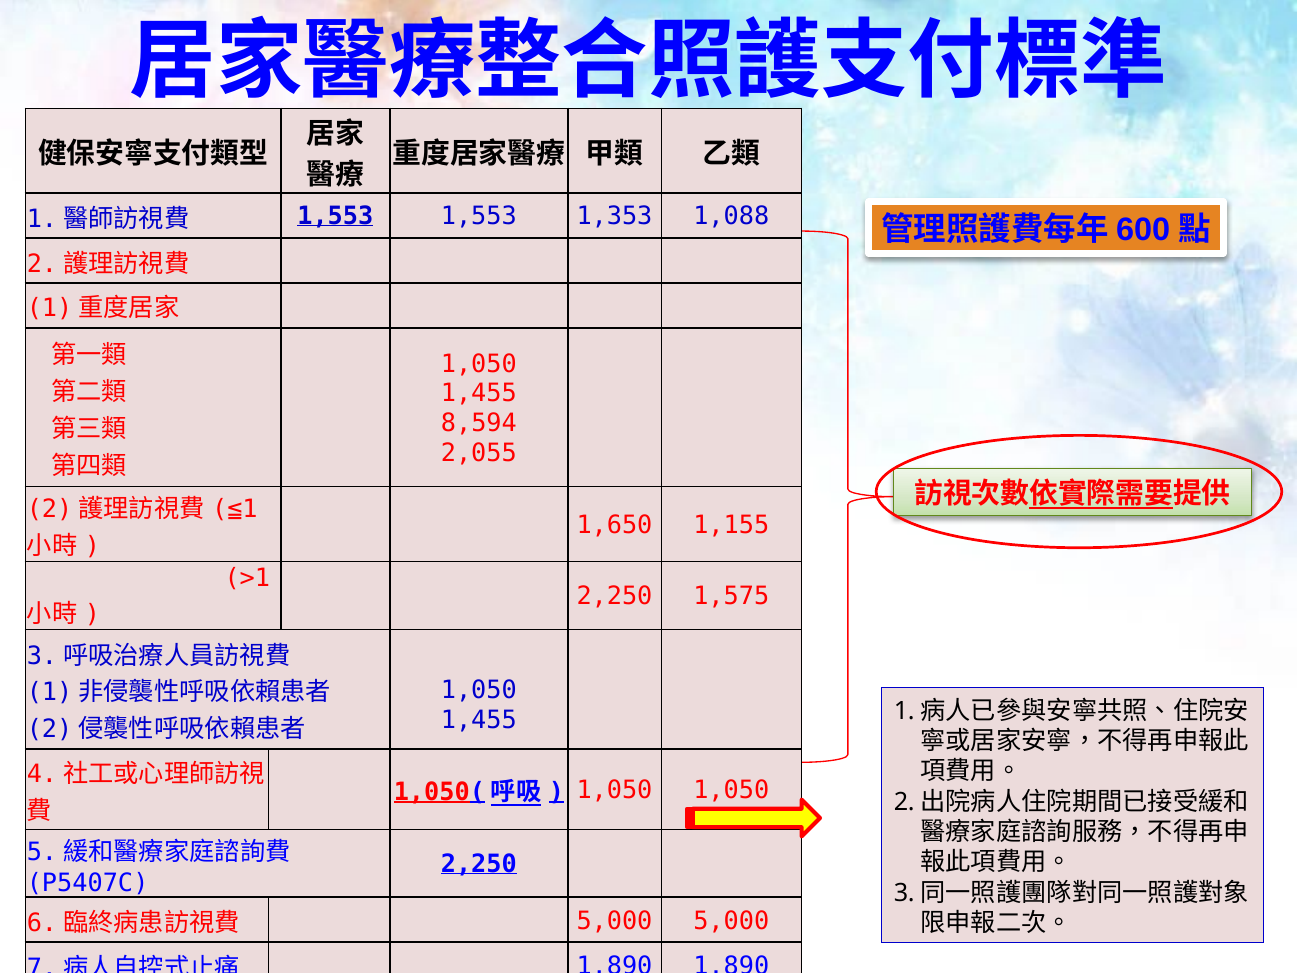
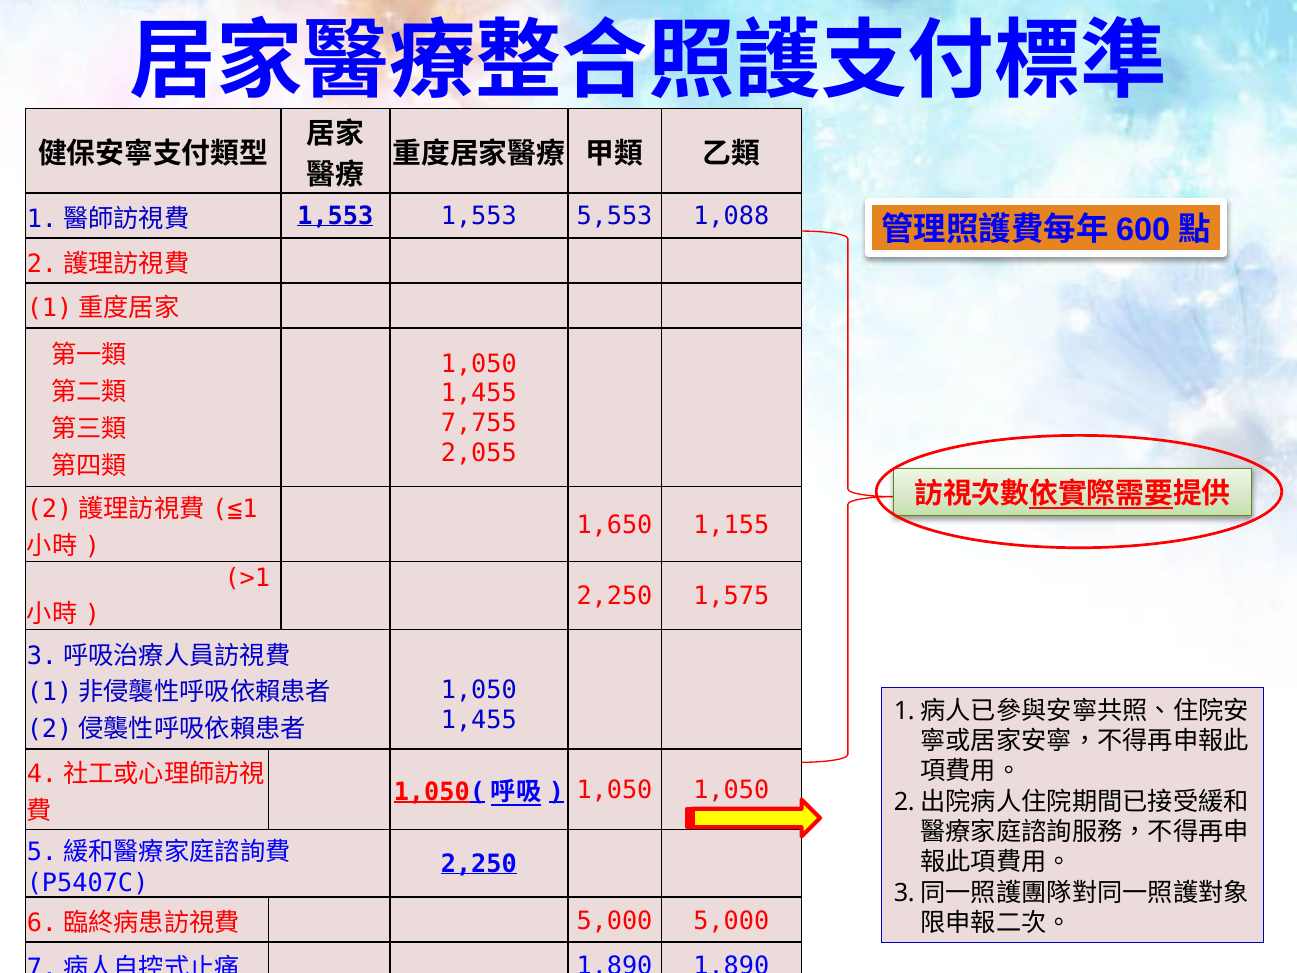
1,353: 1,353 -> 5,553
8,594: 8,594 -> 7,755
